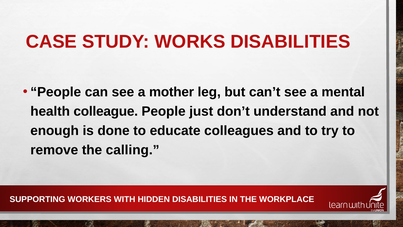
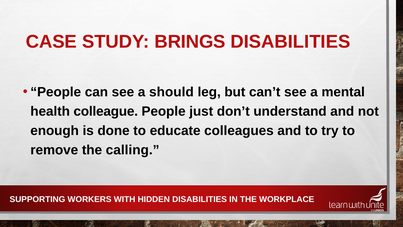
WORKS: WORKS -> BRINGS
mother: mother -> should
